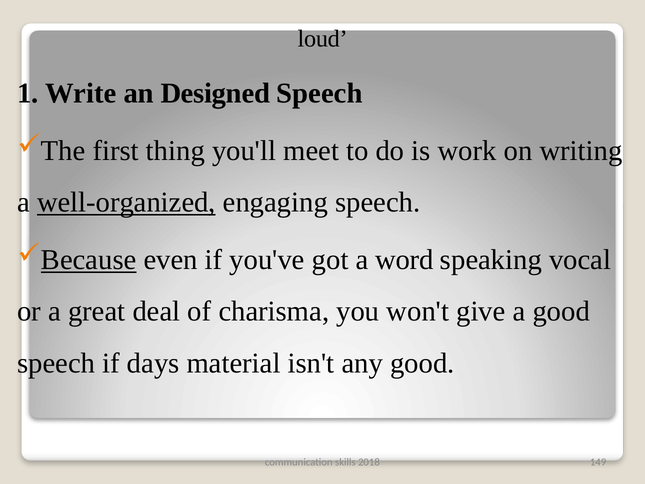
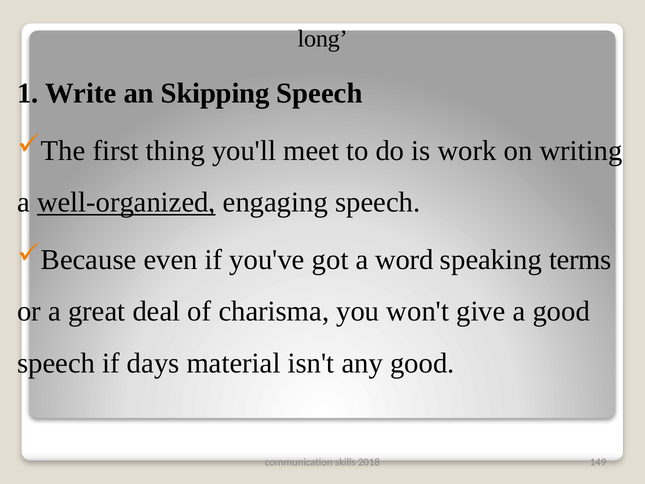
loud: loud -> long
Designed: Designed -> Skipping
Because underline: present -> none
vocal: vocal -> terms
